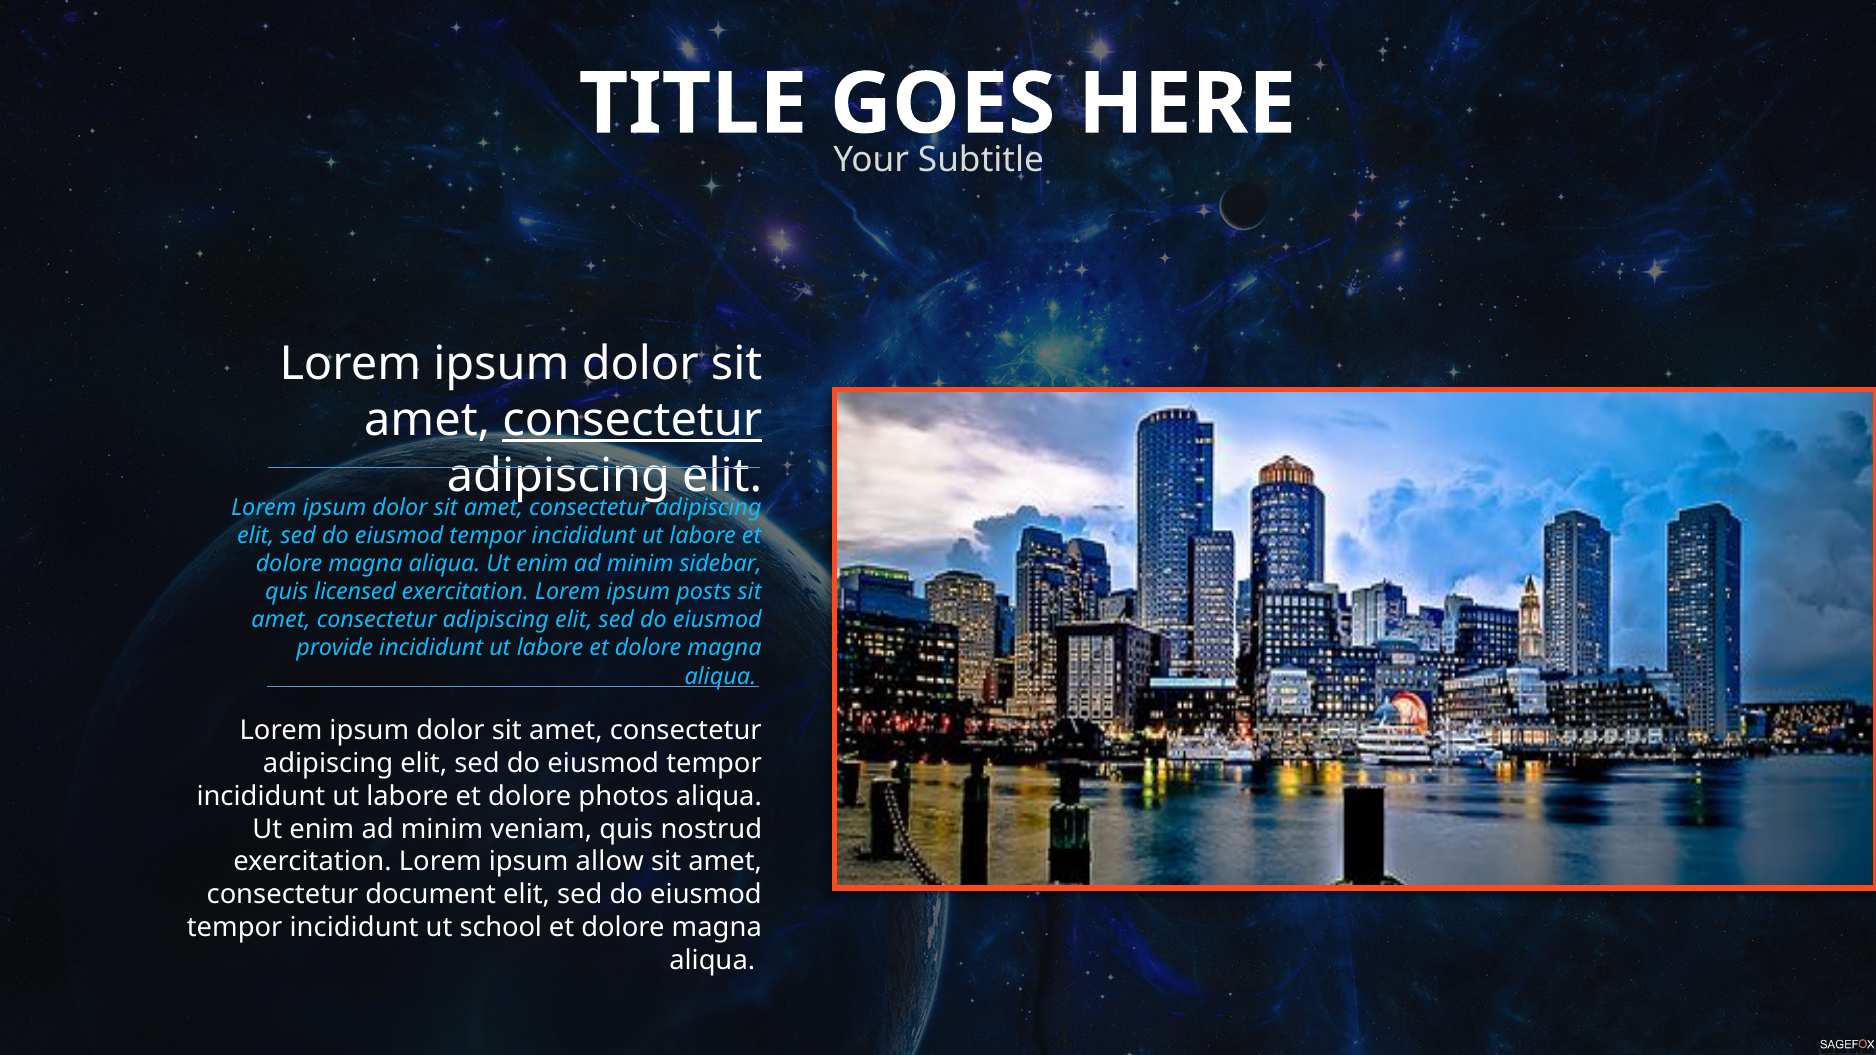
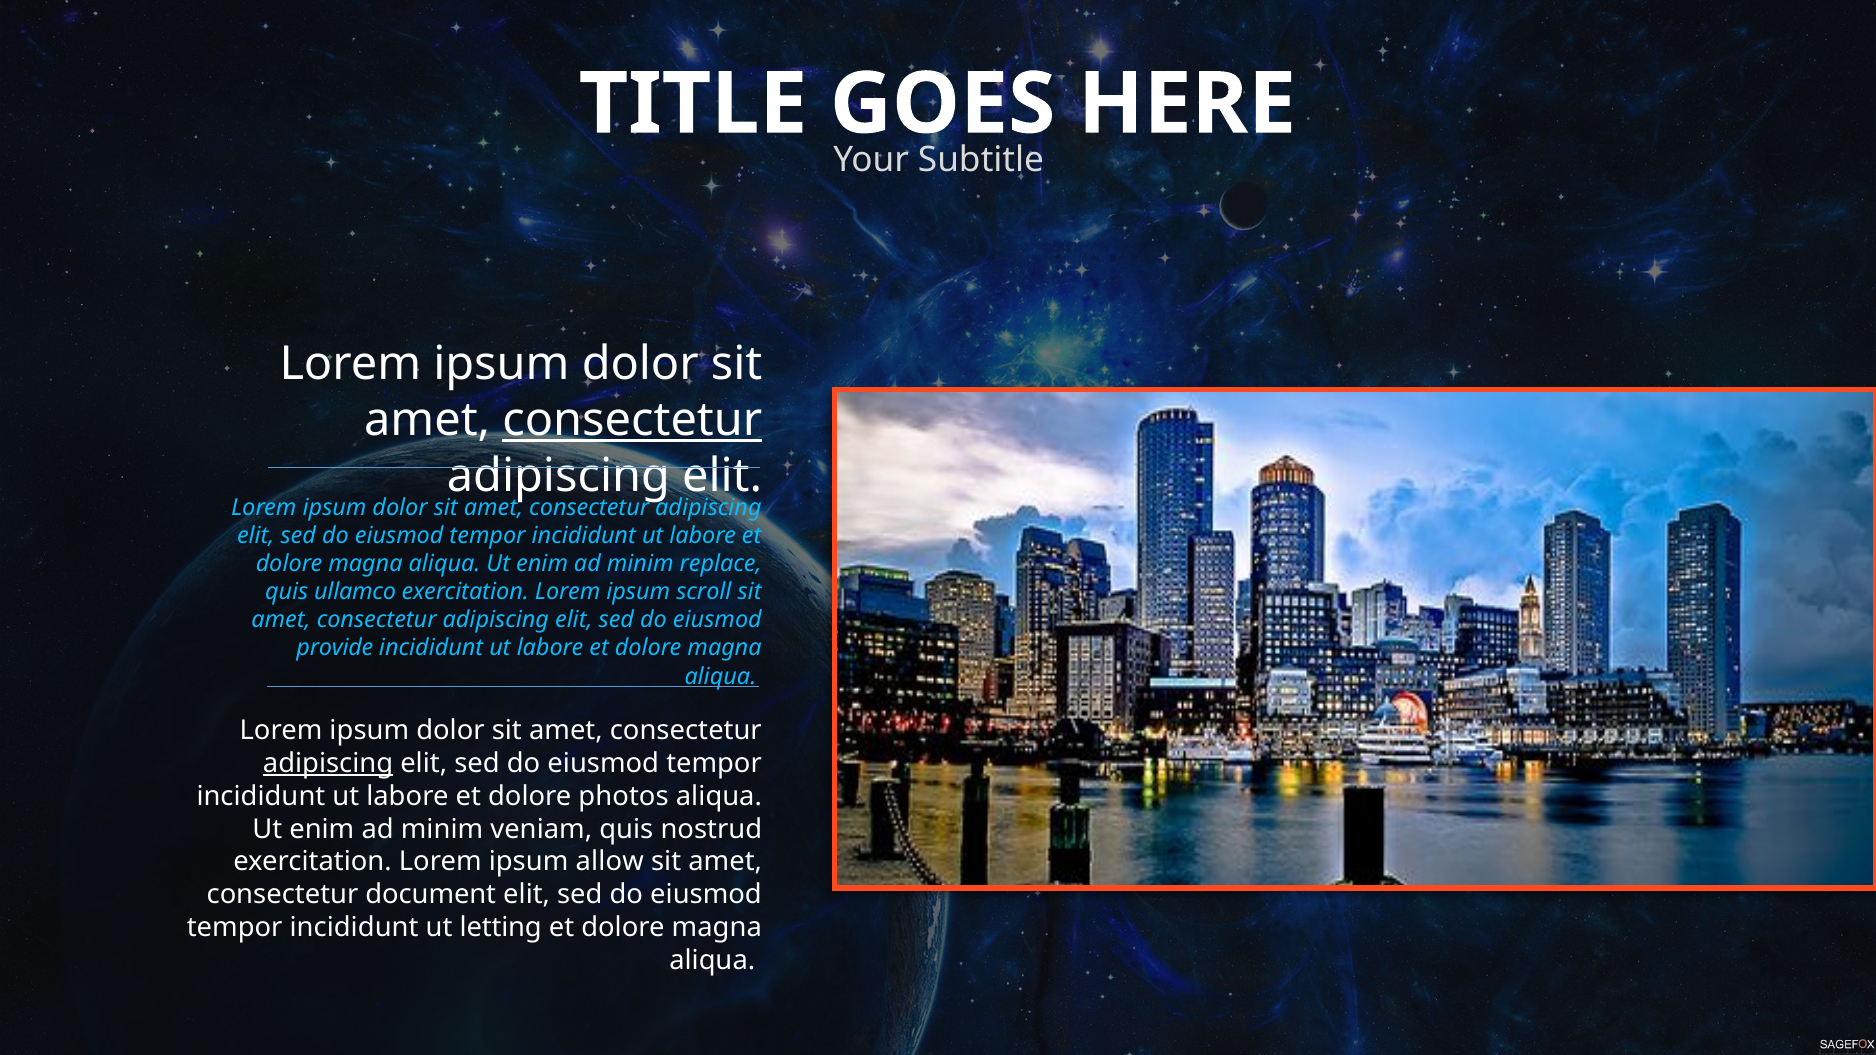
sidebar: sidebar -> replace
licensed: licensed -> ullamco
posts: posts -> scroll
adipiscing at (328, 764) underline: none -> present
school: school -> letting
